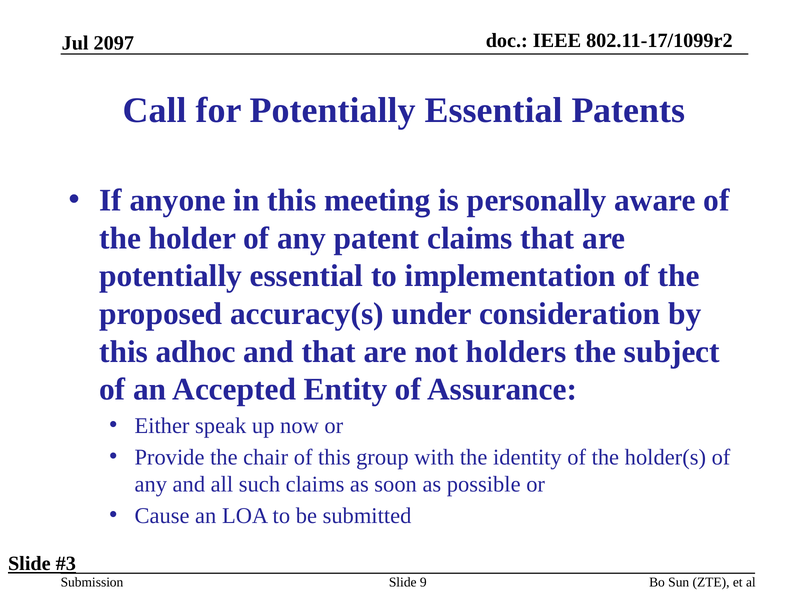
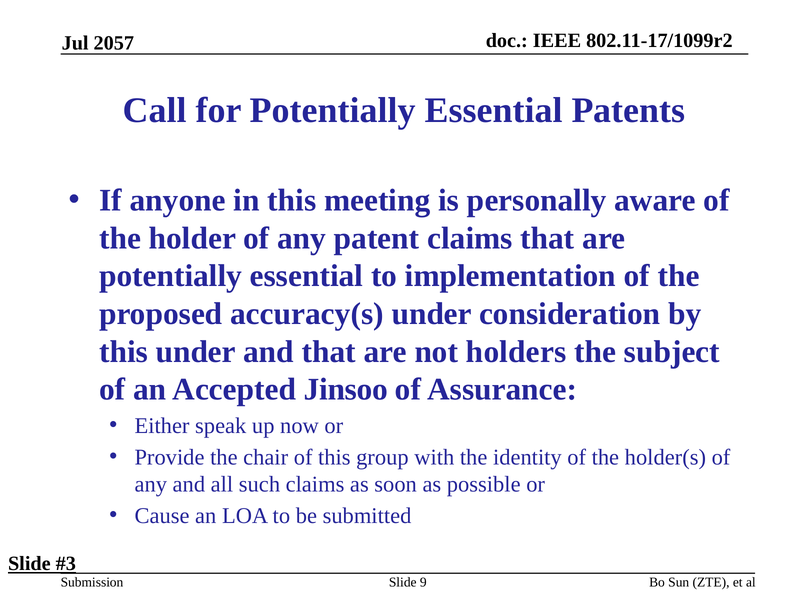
2097: 2097 -> 2057
this adhoc: adhoc -> under
Entity: Entity -> Jinsoo
